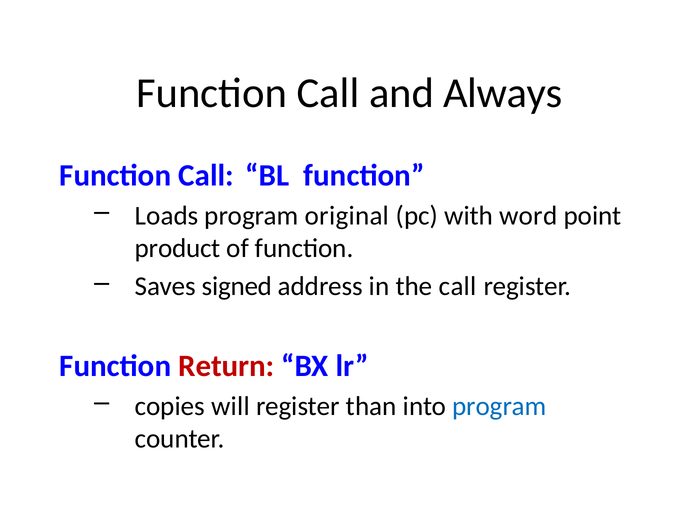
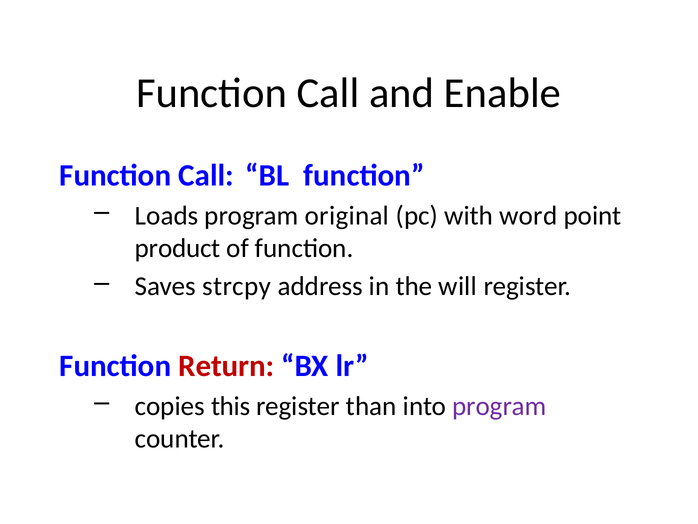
Always: Always -> Enable
signed: signed -> strcpy
the call: call -> will
will: will -> this
program at (499, 406) colour: blue -> purple
